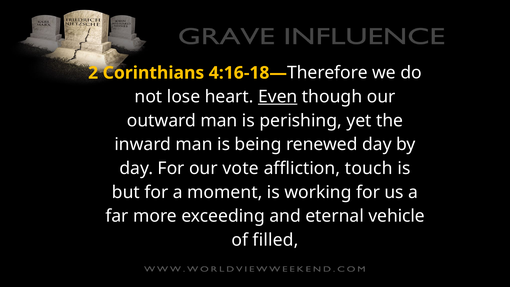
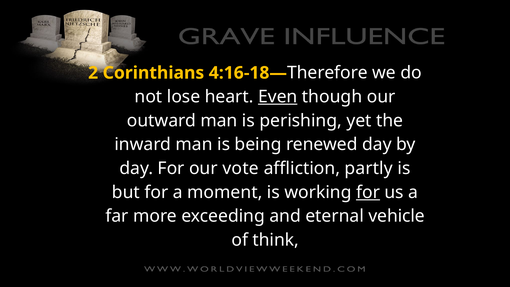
touch: touch -> partly
for at (368, 192) underline: none -> present
filled: filled -> think
